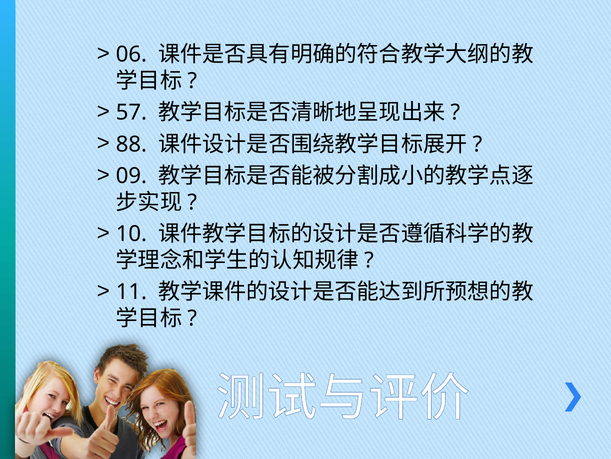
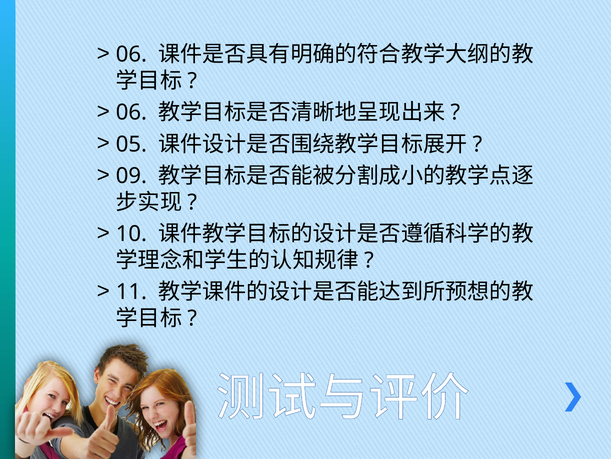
57 at (131, 113): 57 -> 06
88: 88 -> 05
